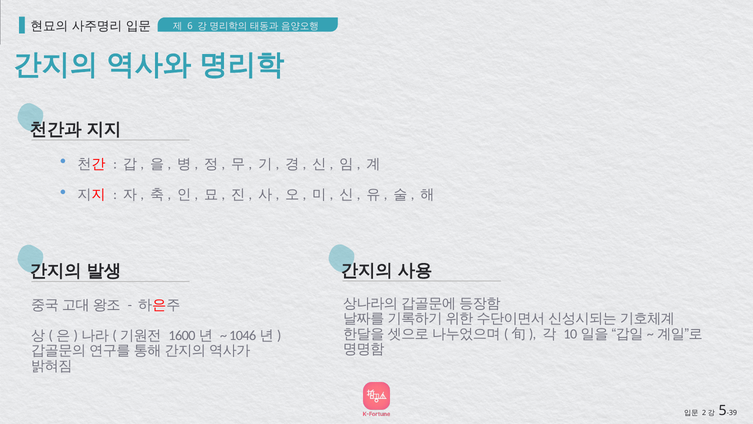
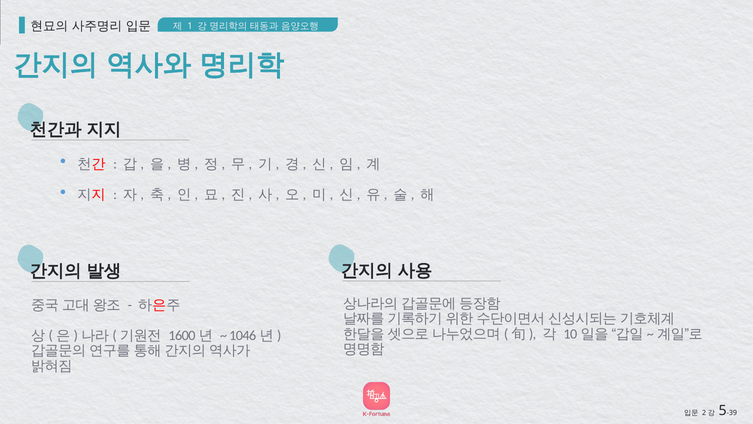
6: 6 -> 1
